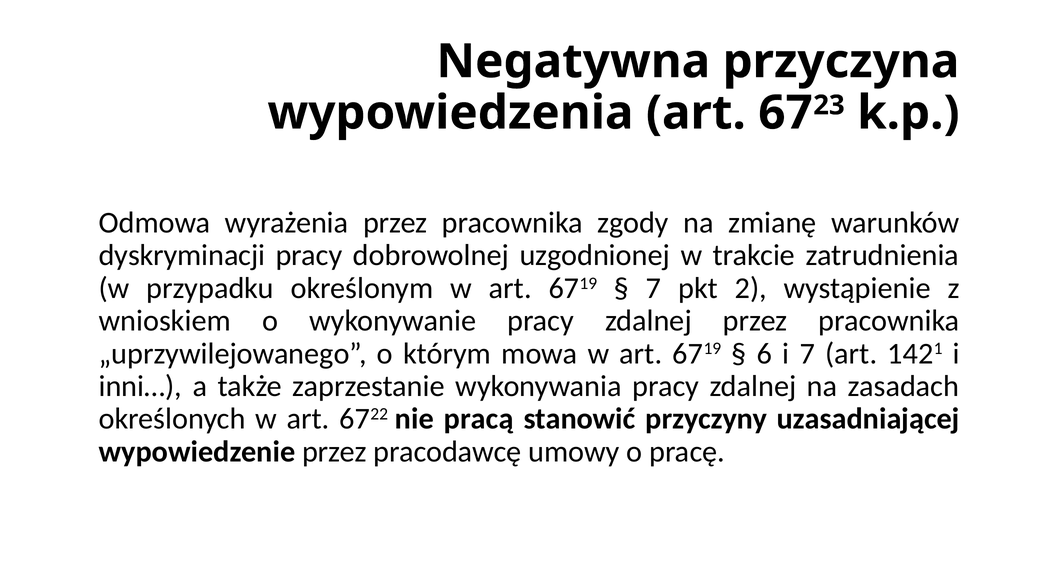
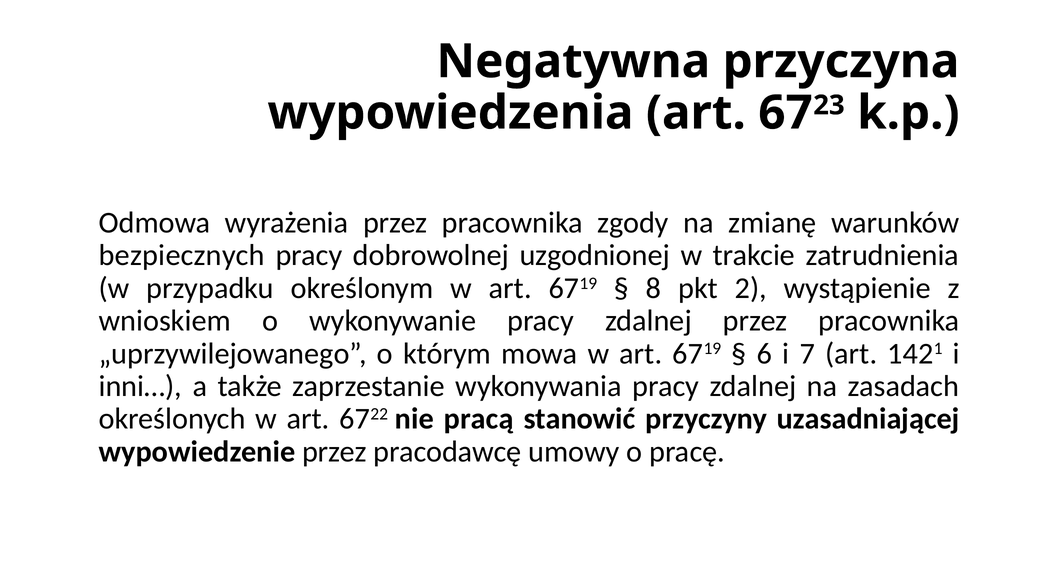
dyskryminacji: dyskryminacji -> bezpiecznych
7 at (654, 288): 7 -> 8
